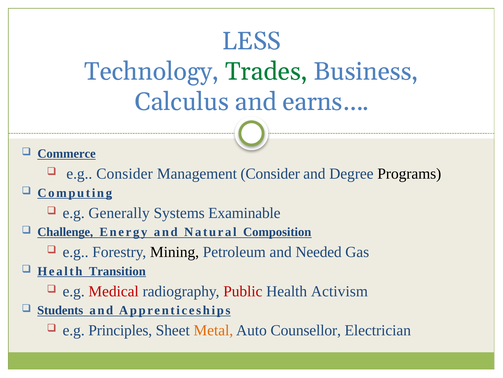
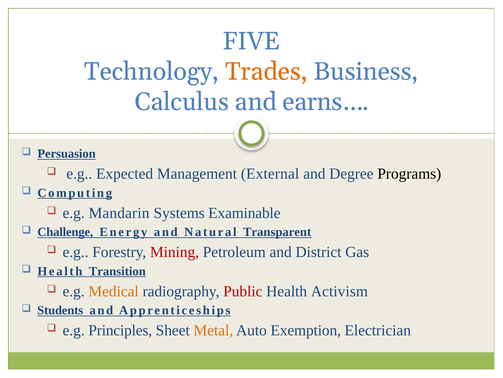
LESS: LESS -> FIVE
Trades colour: green -> orange
Commerce: Commerce -> Persuasion
e.g Consider: Consider -> Expected
Management Consider: Consider -> External
Generally: Generally -> Mandarin
Composition: Composition -> Transparent
Mining colour: black -> red
Needed: Needed -> District
Medical colour: red -> orange
Counsellor: Counsellor -> Exemption
